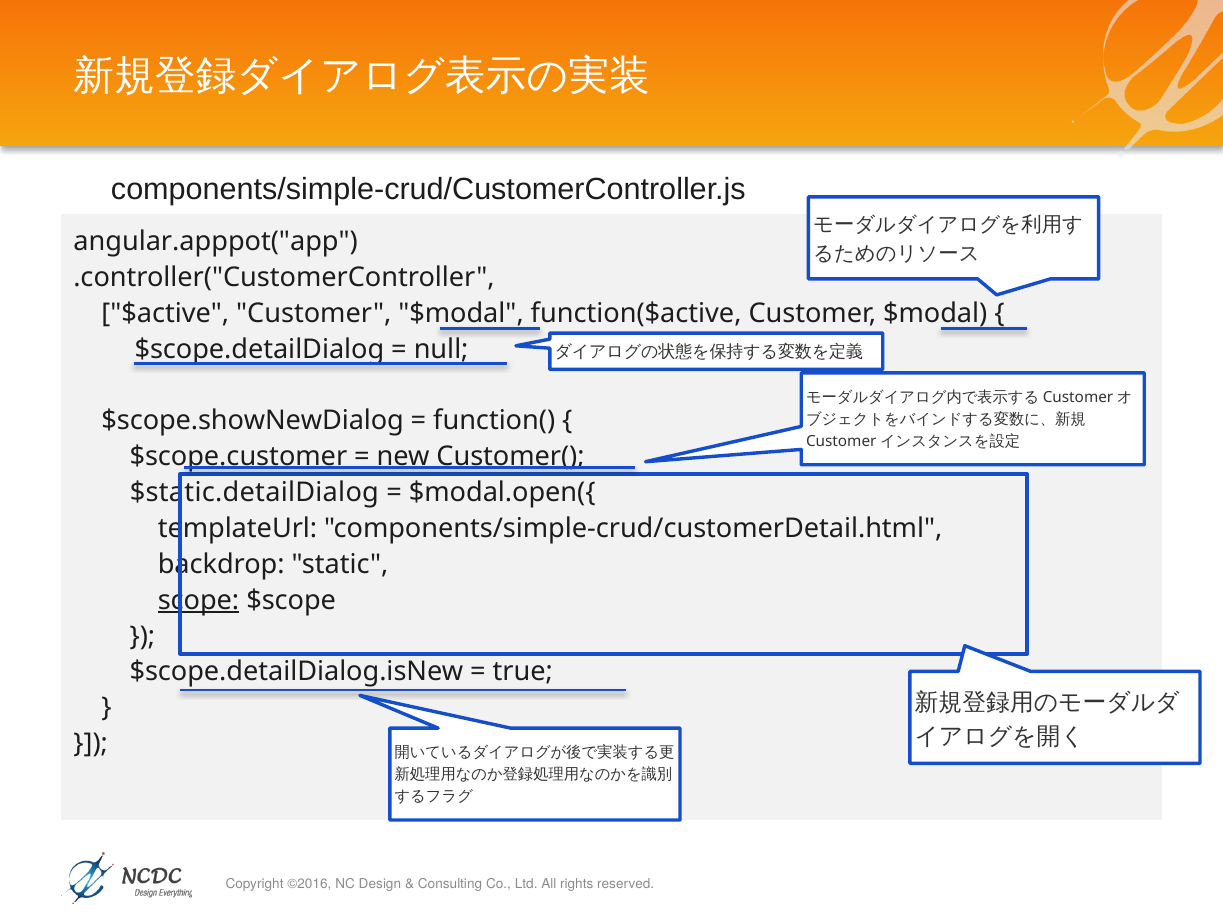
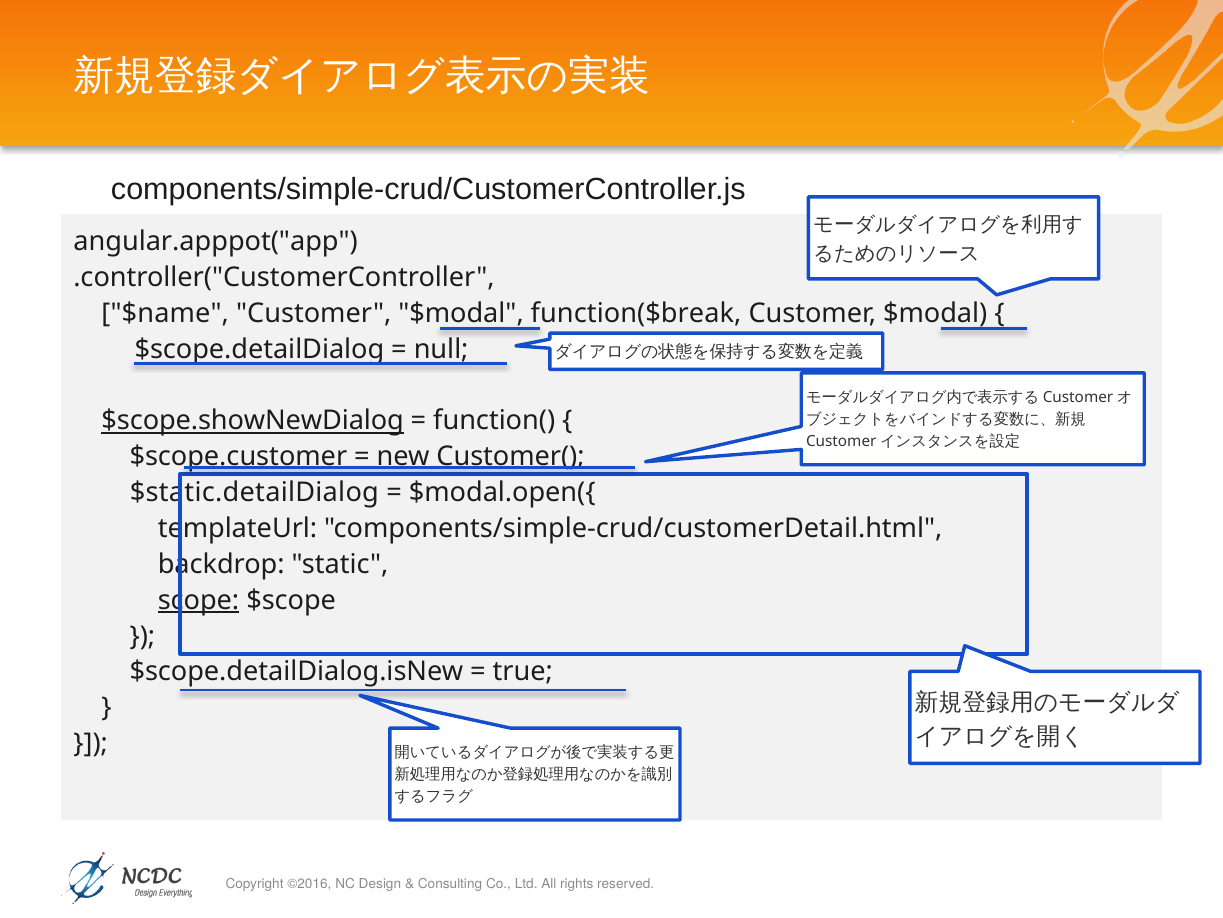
$active: $active -> $name
function($active: function($active -> function($break
$scope.showNewDialog underline: none -> present
